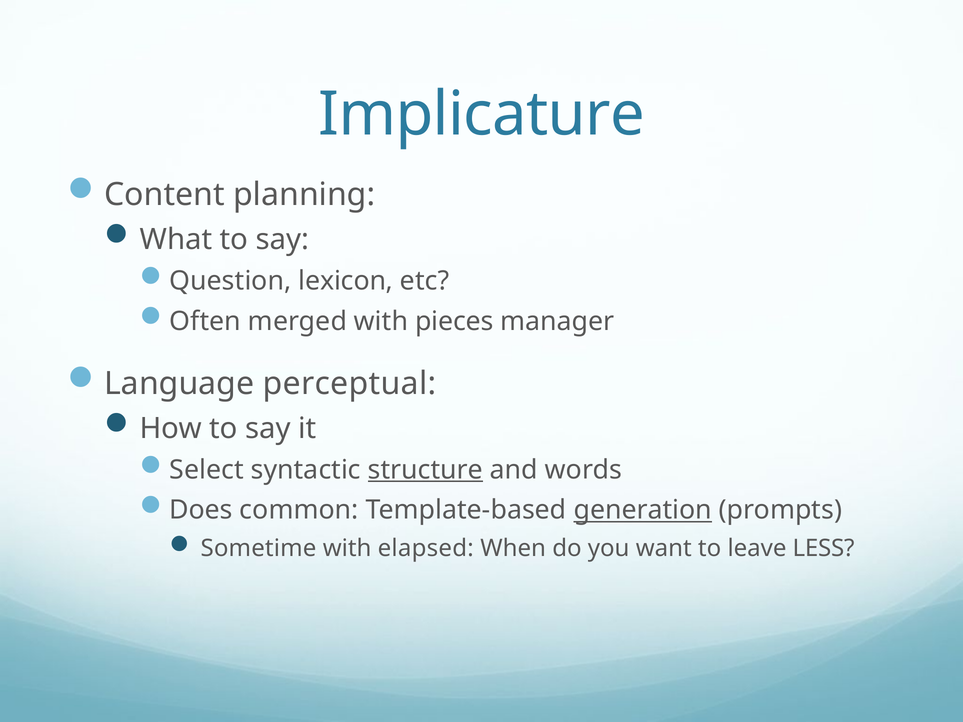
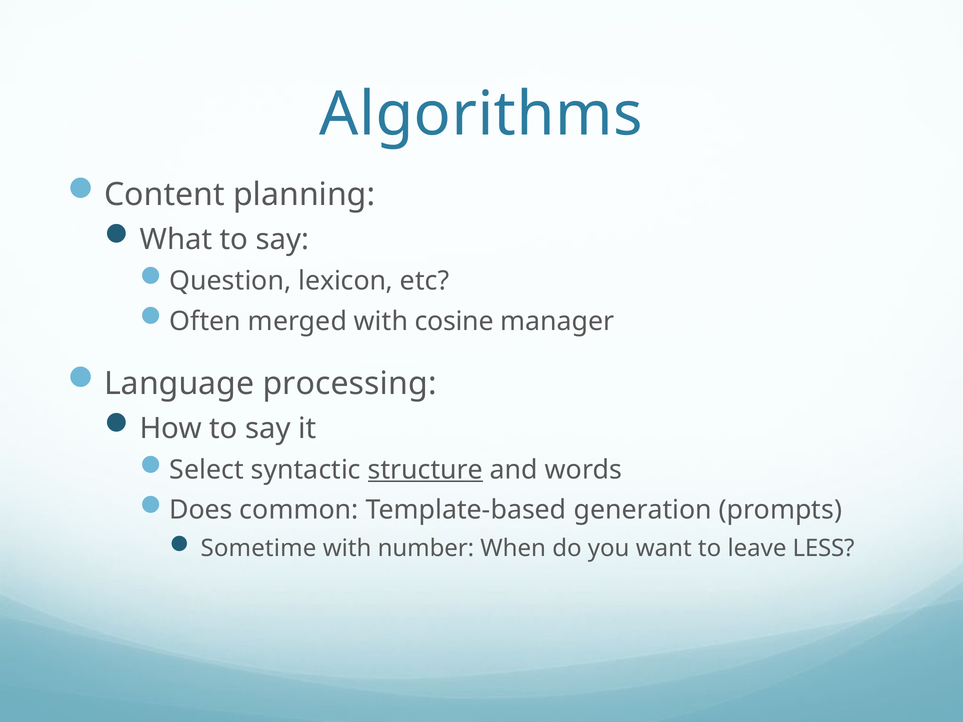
Implicature: Implicature -> Algorithms
pieces: pieces -> cosine
perceptual: perceptual -> processing
generation underline: present -> none
elapsed: elapsed -> number
